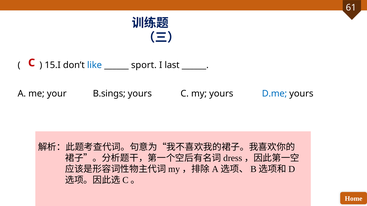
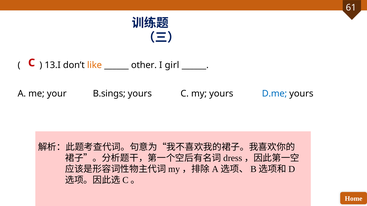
15.I: 15.I -> 13.I
like colour: blue -> orange
sport: sport -> other
last: last -> girl
